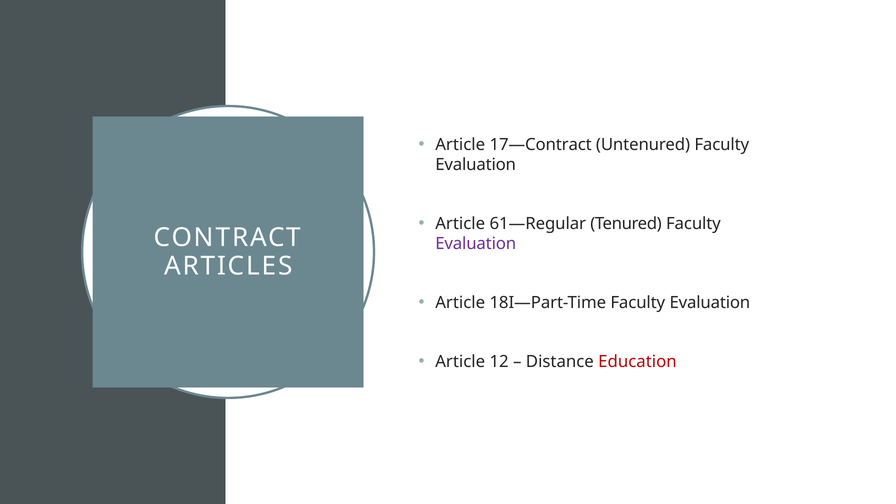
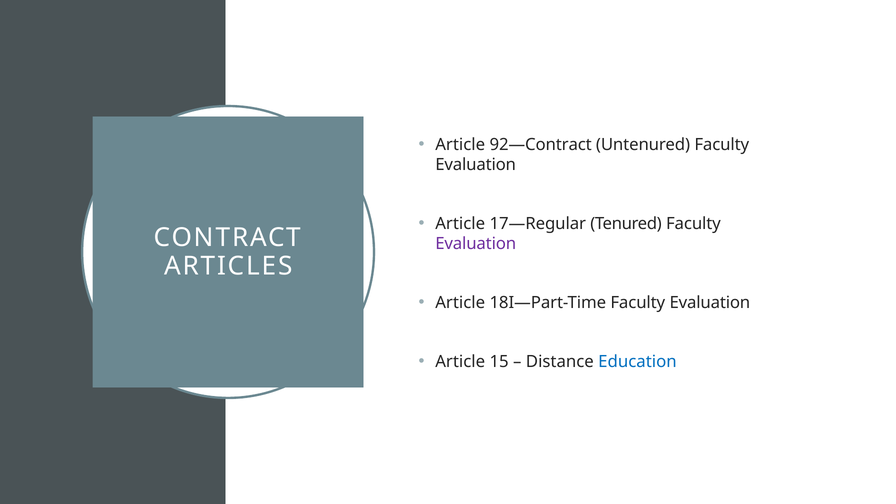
17—Contract: 17—Contract -> 92—Contract
61—Regular: 61—Regular -> 17—Regular
12: 12 -> 15
Education colour: red -> blue
